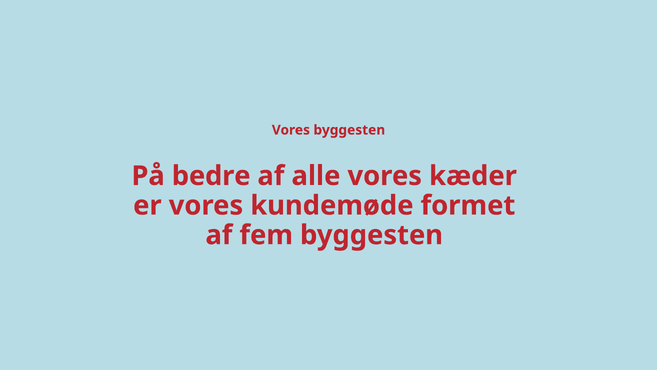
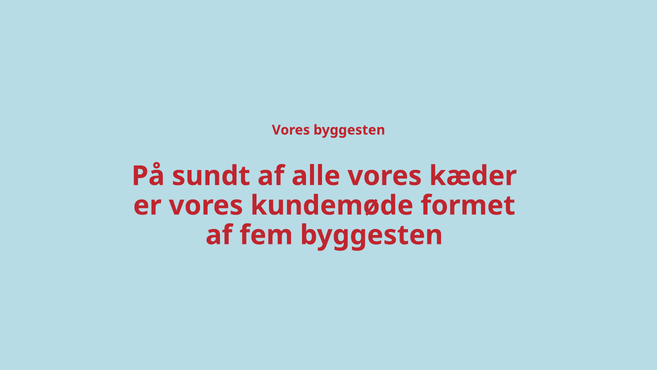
bedre: bedre -> sundt
